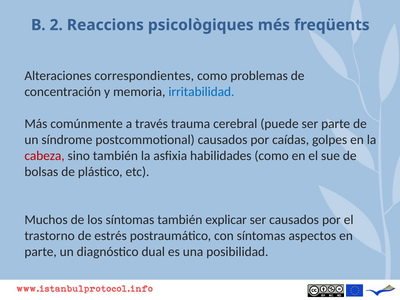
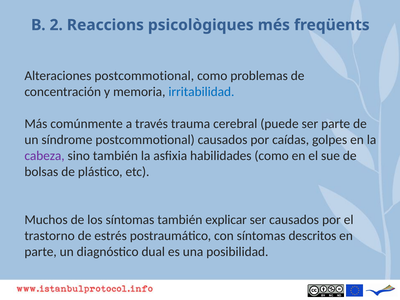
Alteraciones correspondientes: correspondientes -> postcommotional
cabeza colour: red -> purple
aspectos: aspectos -> descritos
